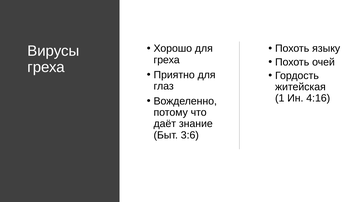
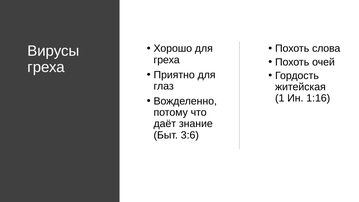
языку: языку -> слова
4:16: 4:16 -> 1:16
